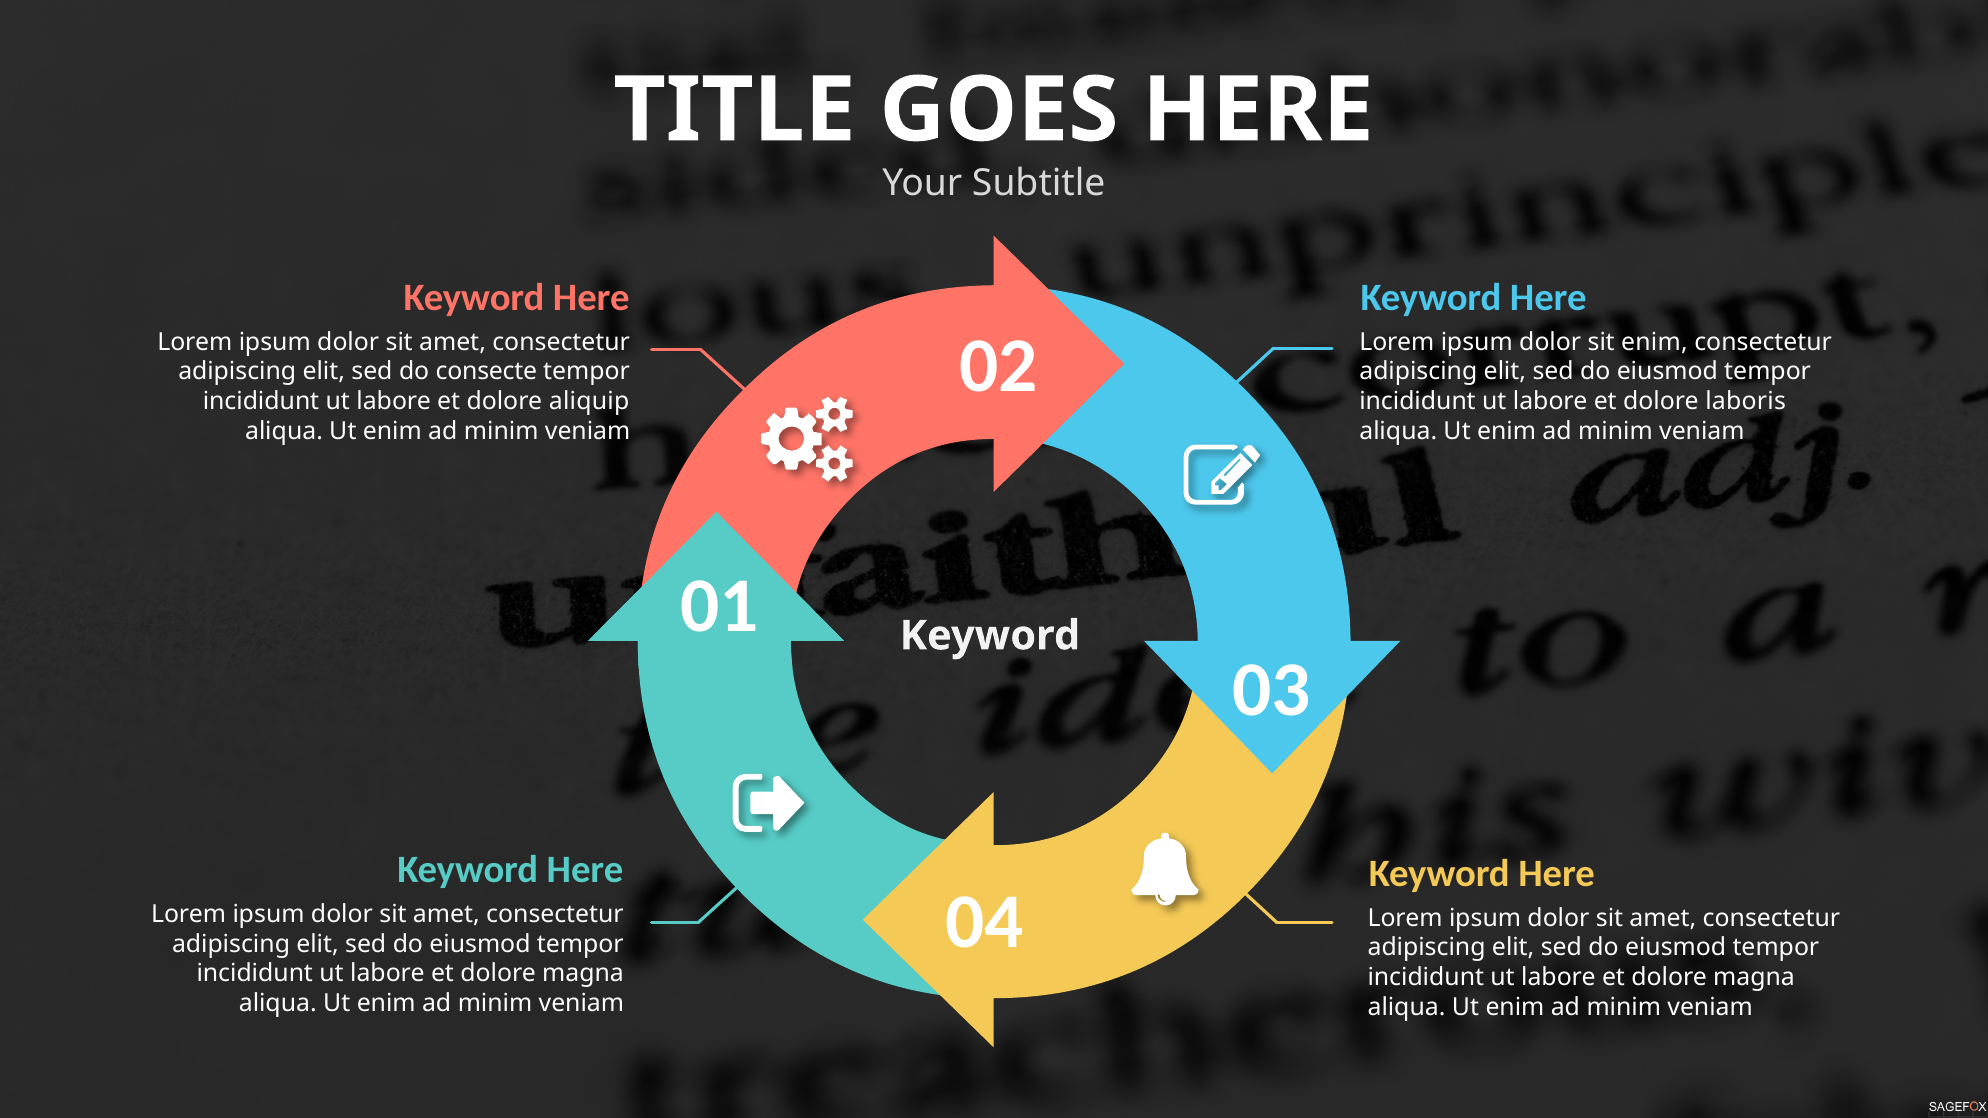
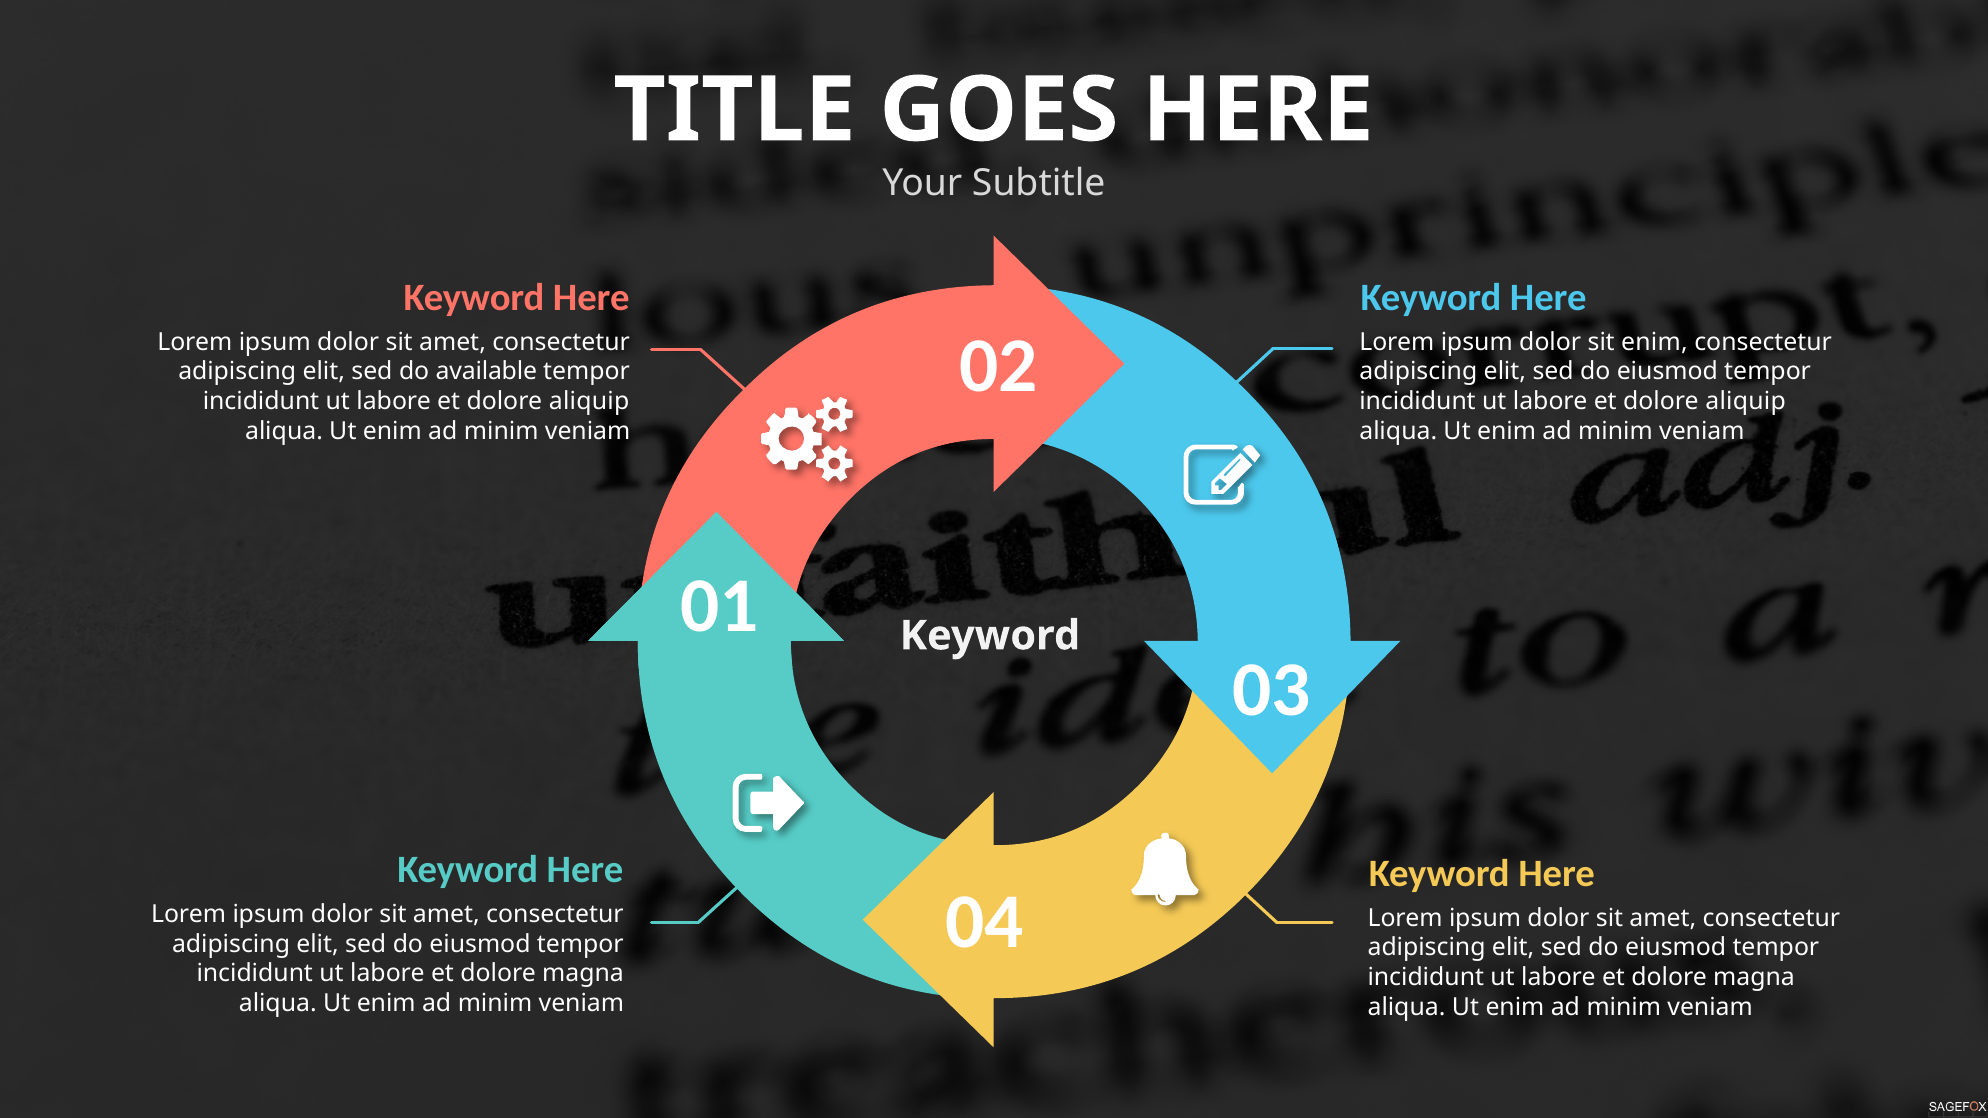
consecte: consecte -> available
laboris at (1746, 402): laboris -> aliquip
